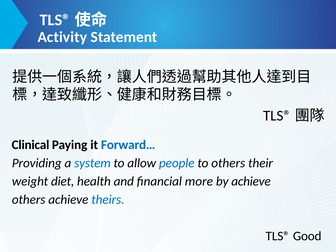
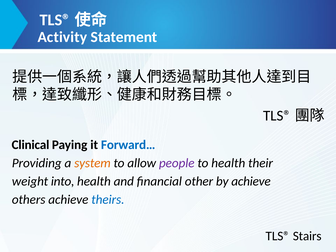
system colour: blue -> orange
people colour: blue -> purple
to others: others -> health
diet: diet -> into
more: more -> other
Good: Good -> Stairs
